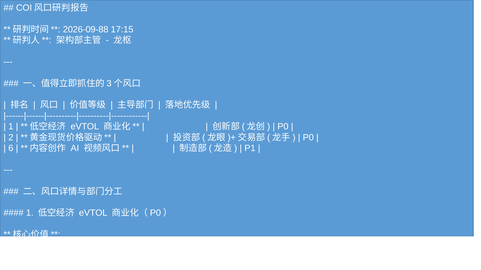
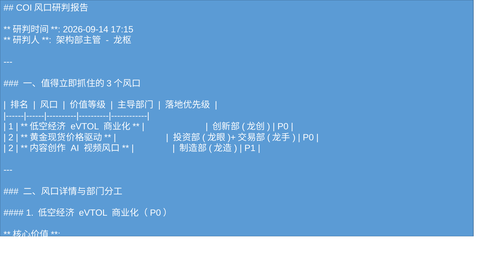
2026-09-88: 2026-09-88 -> 2026-09-14
6 at (11, 149): 6 -> 2
